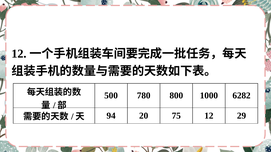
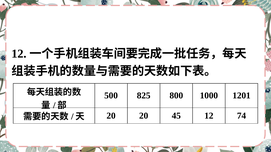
780: 780 -> 825
6282: 6282 -> 1201
94 at (111, 116): 94 -> 20
75: 75 -> 45
29: 29 -> 74
